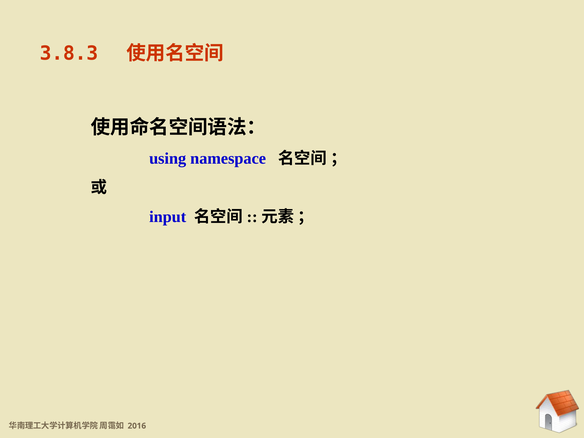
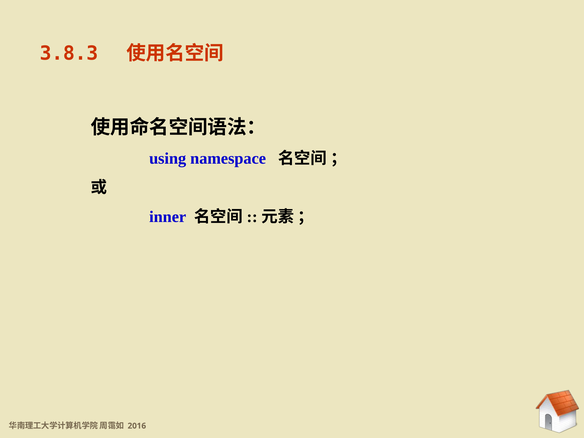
input: input -> inner
